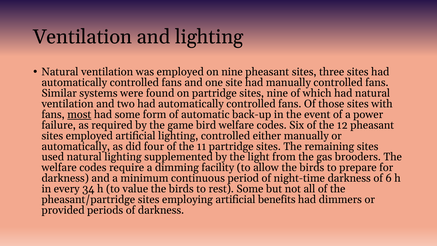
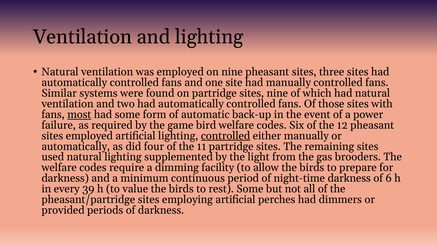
controlled at (226, 136) underline: none -> present
34: 34 -> 39
benefits: benefits -> perches
